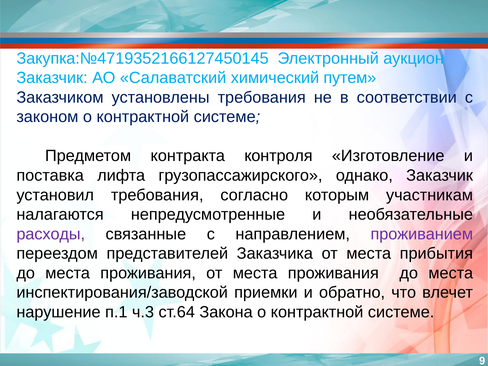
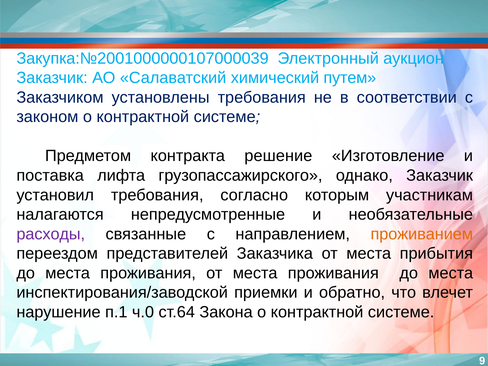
Закупка:№4719352166127450145: Закупка:№4719352166127450145 -> Закупка:№2001000000107000039
контроля: контроля -> решение
проживанием colour: purple -> orange
ч.3: ч.3 -> ч.0
